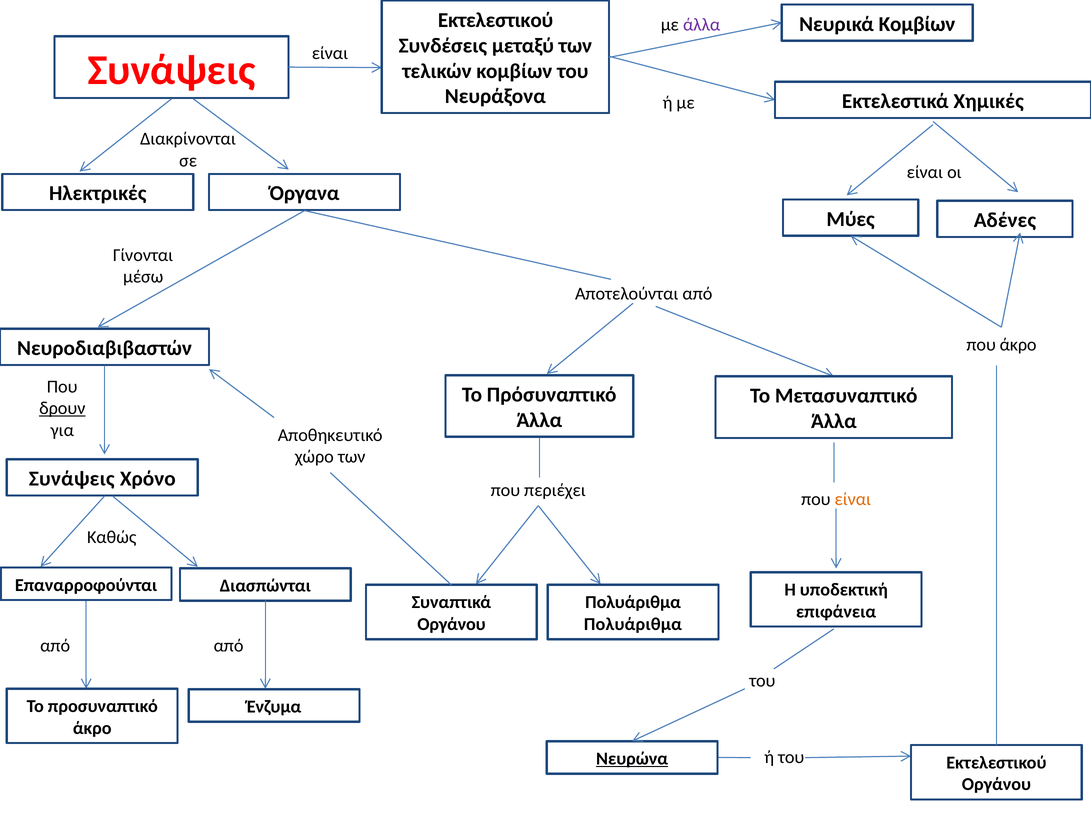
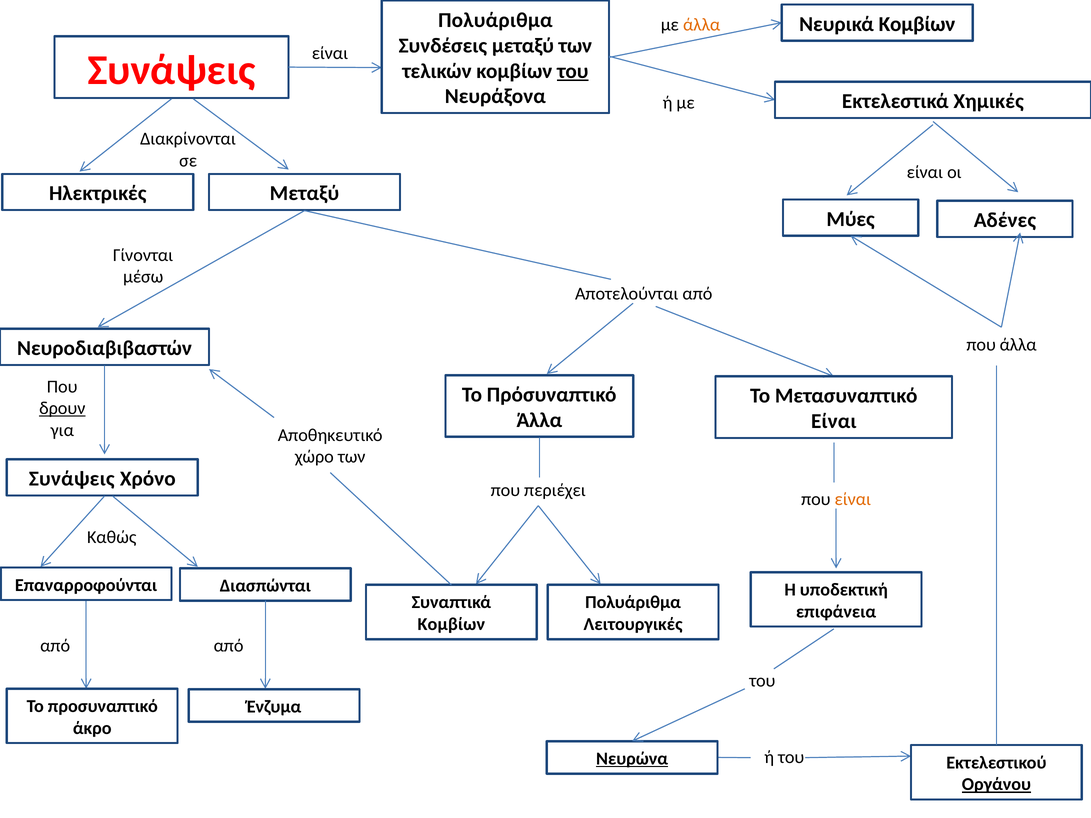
Εκτελεστικού at (496, 20): Εκτελεστικού -> Πολυάριθμα
άλλα at (702, 25) colour: purple -> orange
του at (573, 71) underline: none -> present
Ηλεκτρικές Όργανα: Όργανα -> Μεταξύ
που άκρο: άκρο -> άλλα
Άλλα at (834, 422): Άλλα -> Είναι
Οργάνου at (451, 624): Οργάνου -> Κομβίων
Πολυάριθμα at (633, 624): Πολυάριθμα -> Λειτουργικές
Οργάνου at (996, 785) underline: none -> present
